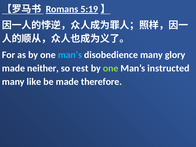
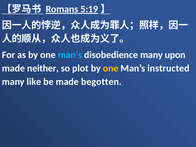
glory: glory -> upon
rest: rest -> plot
one at (111, 68) colour: light green -> yellow
therefore: therefore -> begotten
